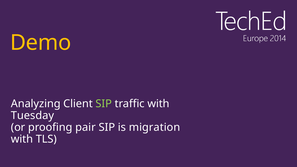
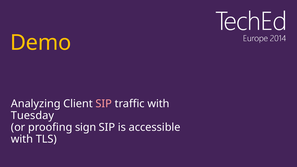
SIP at (104, 104) colour: light green -> pink
pair: pair -> sign
migration: migration -> accessible
